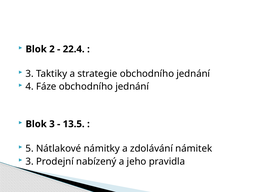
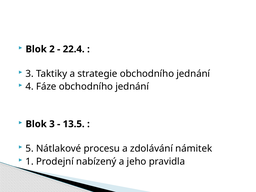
námitky: námitky -> procesu
3 at (30, 161): 3 -> 1
